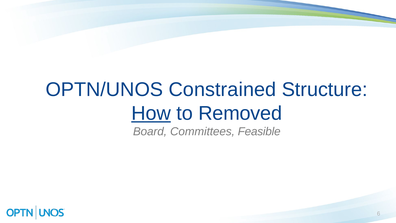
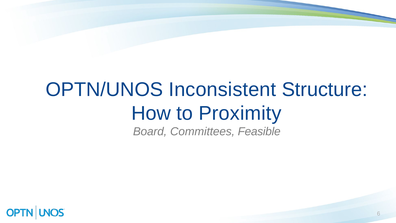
Constrained: Constrained -> Inconsistent
How underline: present -> none
Removed: Removed -> Proximity
